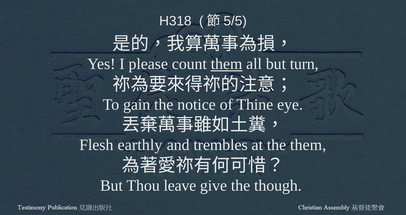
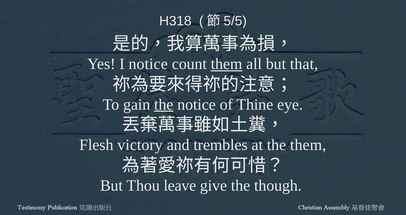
I please: please -> notice
turn: turn -> that
the at (164, 105) underline: none -> present
earthly: earthly -> victory
